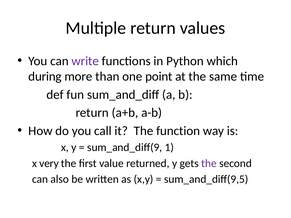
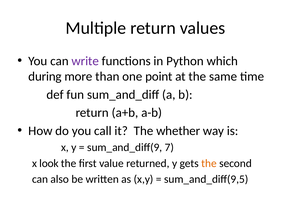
function: function -> whether
1: 1 -> 7
very: very -> look
the at (209, 163) colour: purple -> orange
